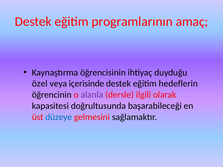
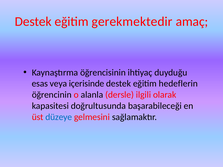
programlarının: programlarının -> gerekmektedir
özel: özel -> esas
alanla colour: purple -> black
